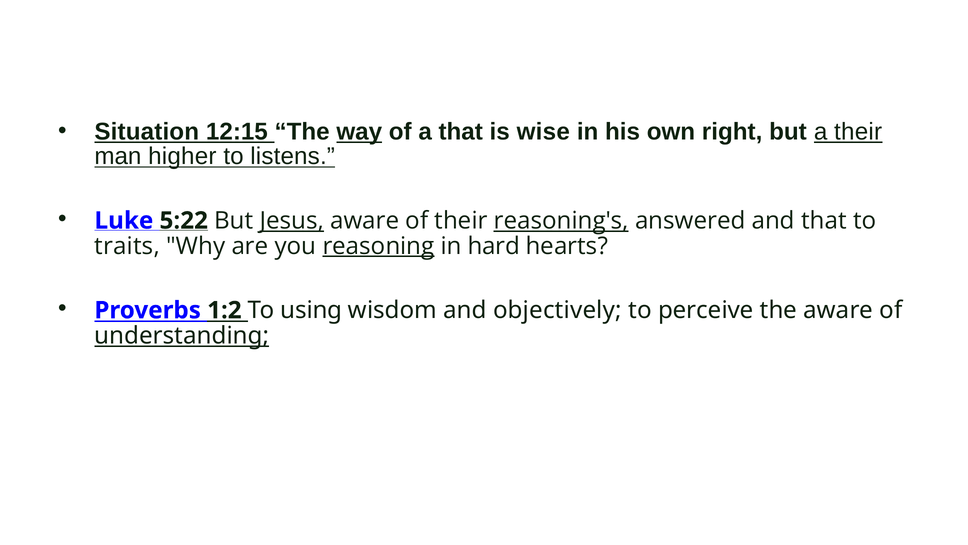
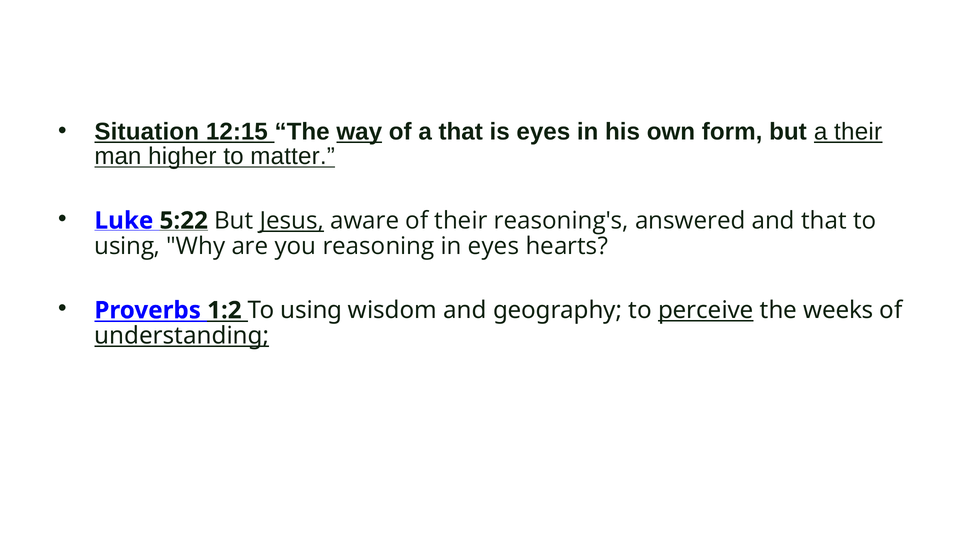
is wise: wise -> eyes
right: right -> form
listens: listens -> matter
reasoning's underline: present -> none
traits at (127, 246): traits -> using
reasoning underline: present -> none
in hard: hard -> eyes
objectively: objectively -> geography
perceive underline: none -> present
the aware: aware -> weeks
